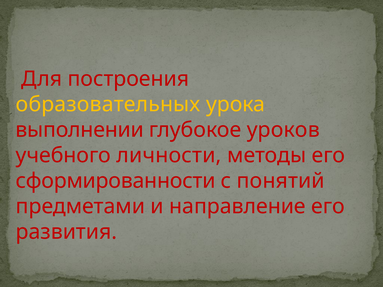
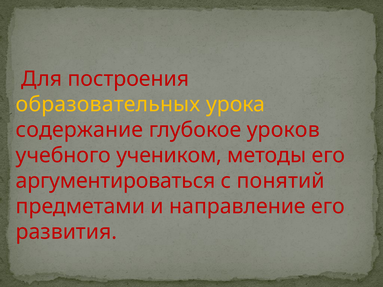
выполнении: выполнении -> содержание
личности: личности -> учеником
сформированности: сформированности -> аргументироваться
